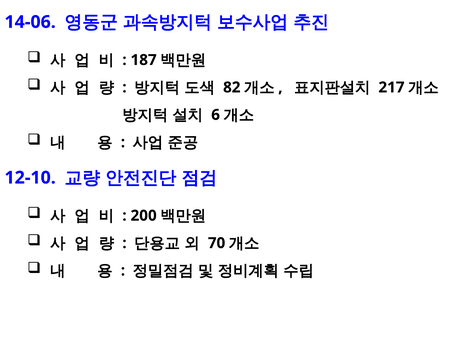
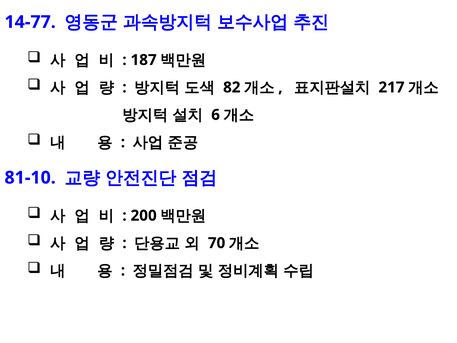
14-06: 14-06 -> 14-77
12-10: 12-10 -> 81-10
